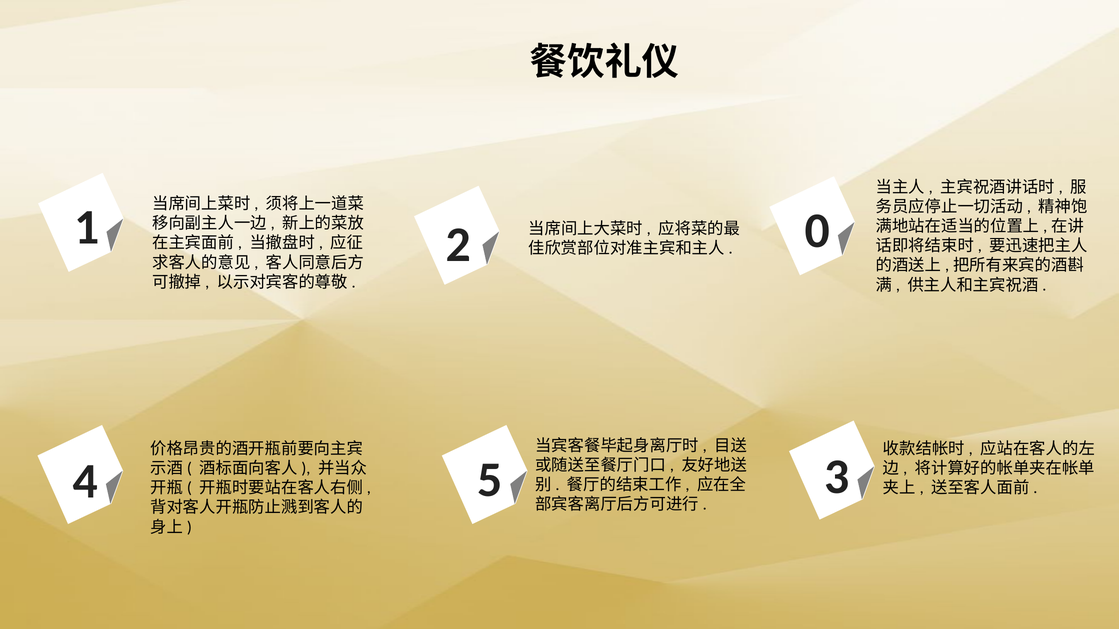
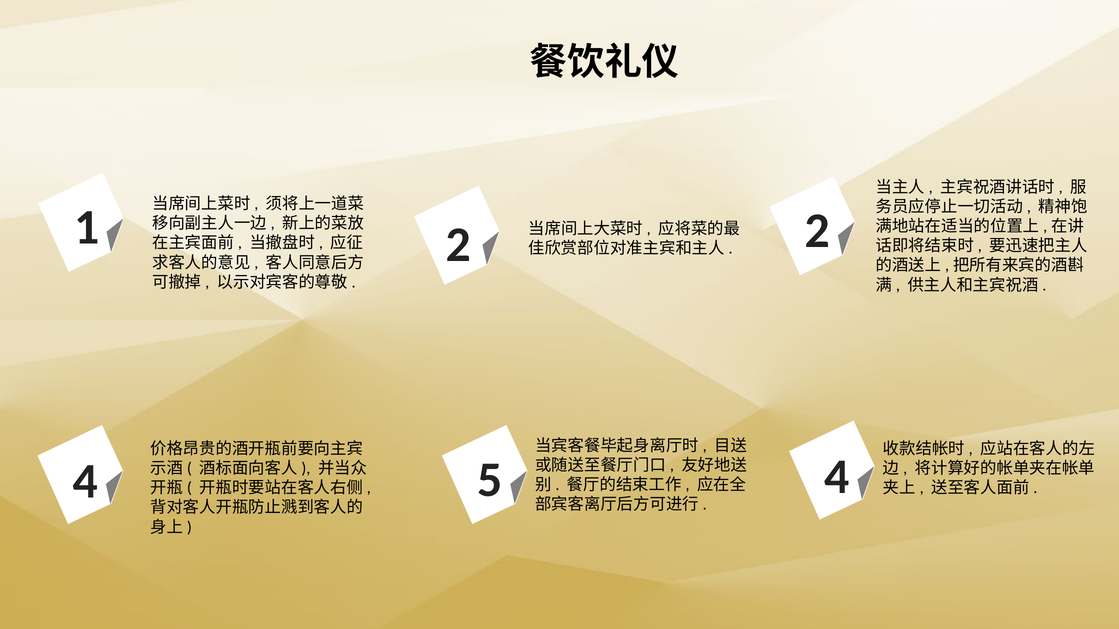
2 0: 0 -> 2
5 3: 3 -> 4
